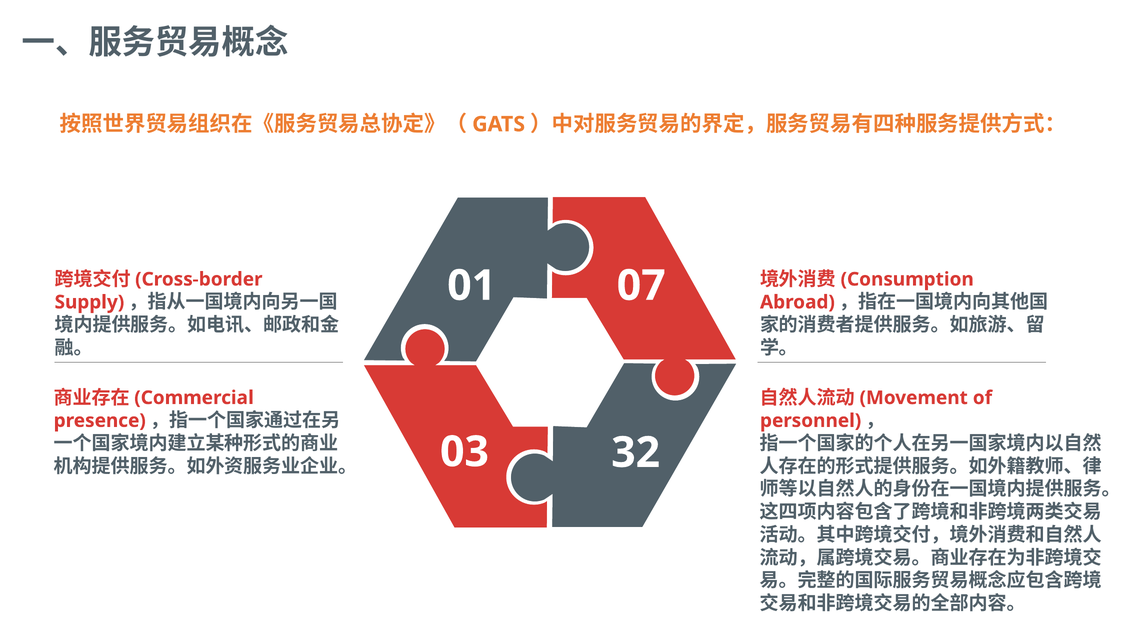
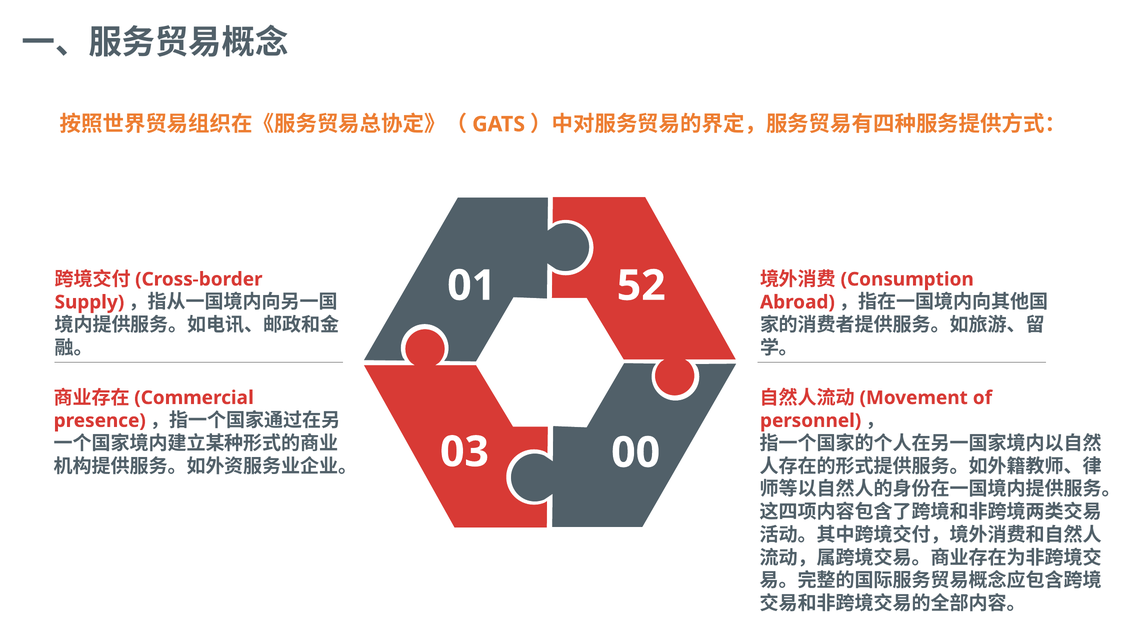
07: 07 -> 52
32: 32 -> 00
